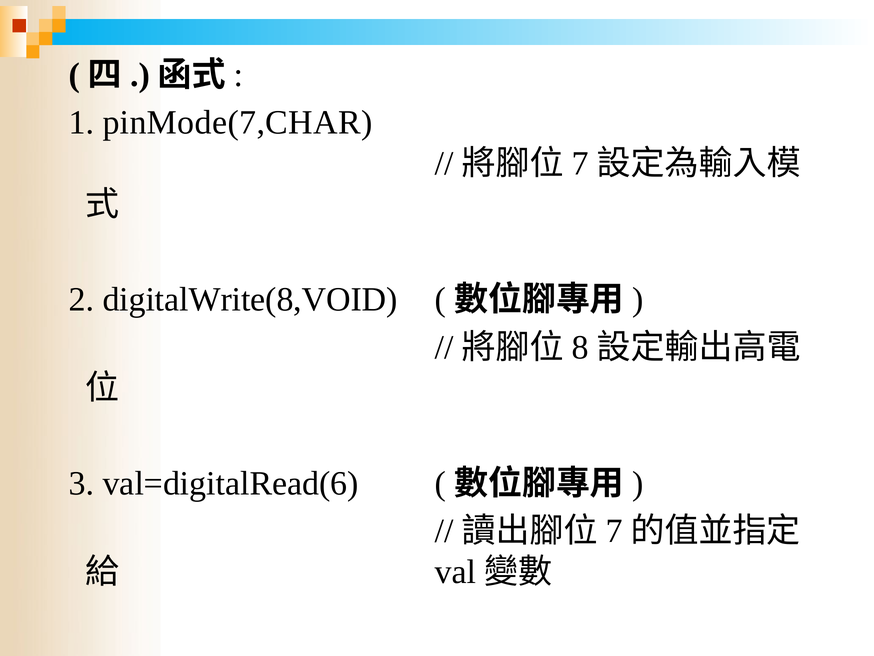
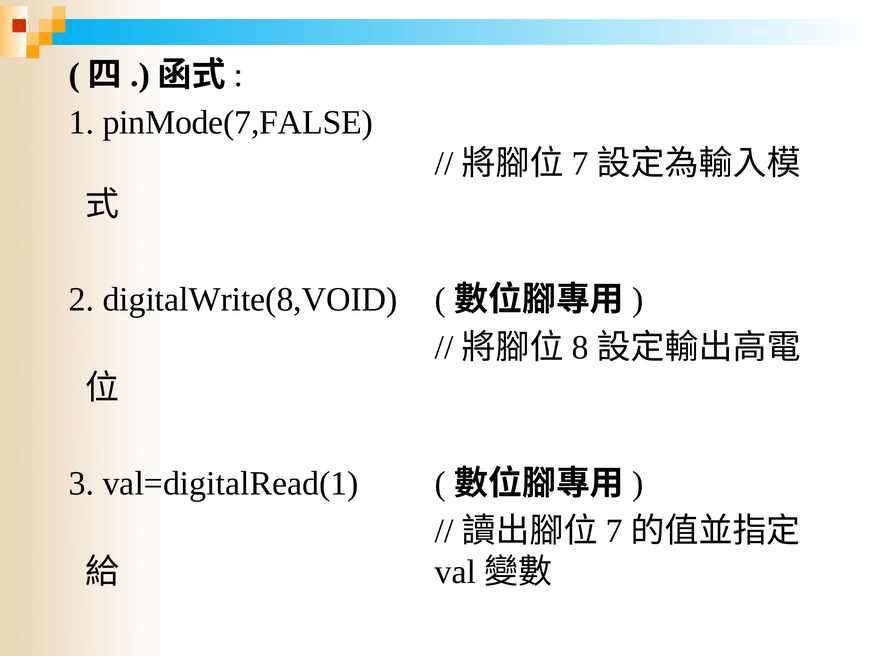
pinMode(7,CHAR: pinMode(7,CHAR -> pinMode(7,FALSE
val=digitalRead(6: val=digitalRead(6 -> val=digitalRead(1
